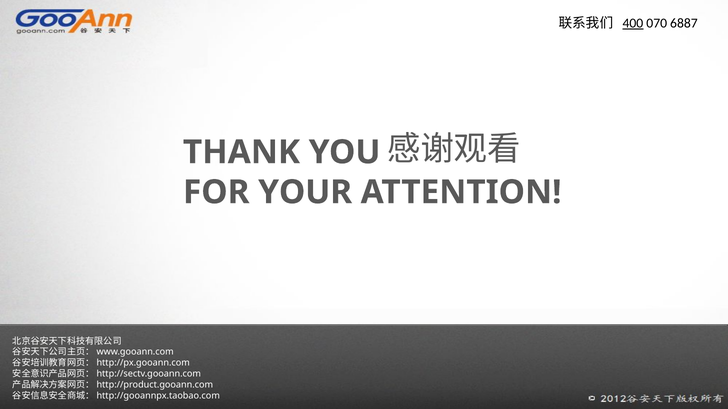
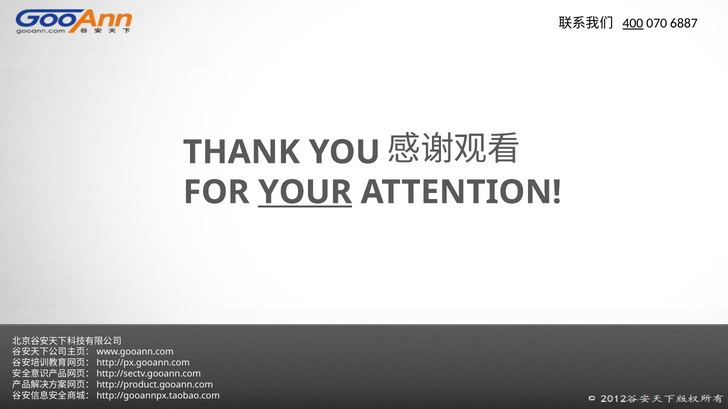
YOUR underline: none -> present
